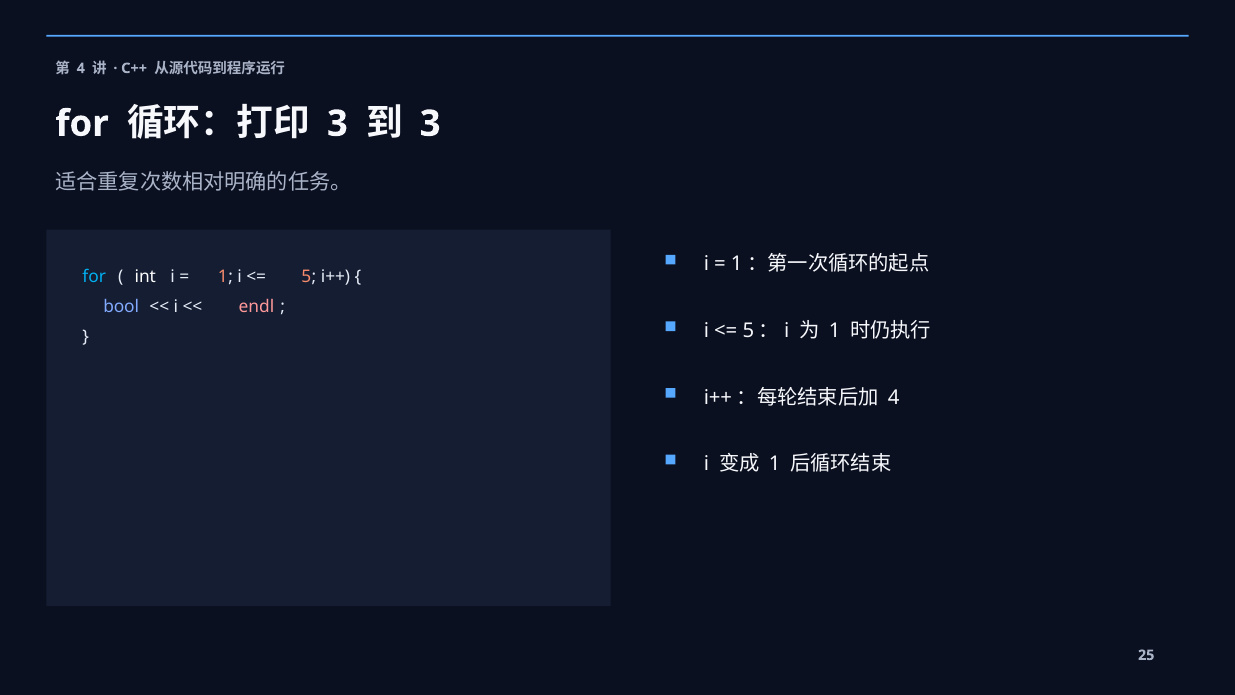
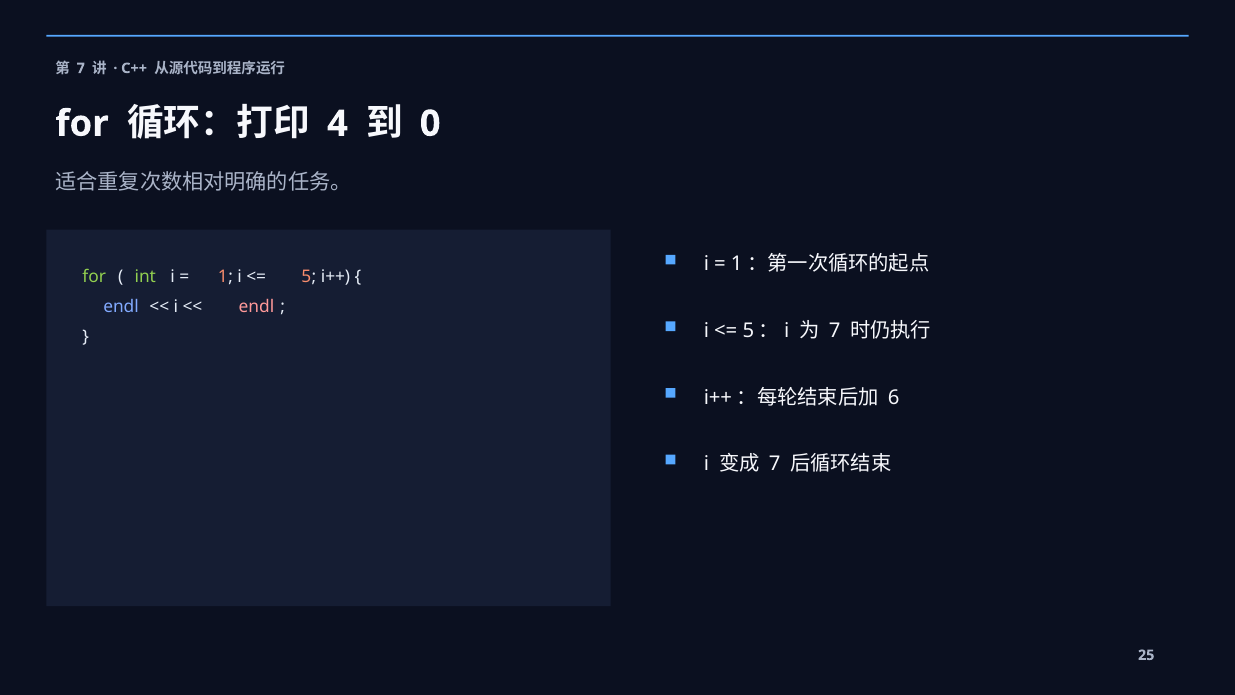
4 at (81, 68): 4 -> 7
3 at (337, 124): 3 -> 4
3 at (430, 124): 3 -> 0
for at (94, 277) colour: light blue -> light green
int colour: white -> light green
bool at (121, 307): bool -> endl
1 at (835, 331): 1 -> 7
4 at (894, 397): 4 -> 6
1 at (775, 464): 1 -> 7
